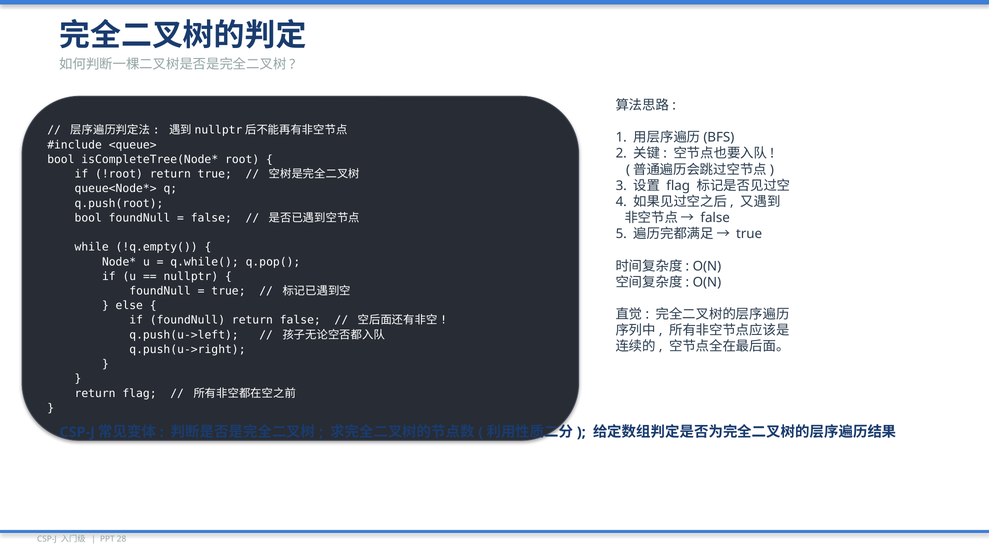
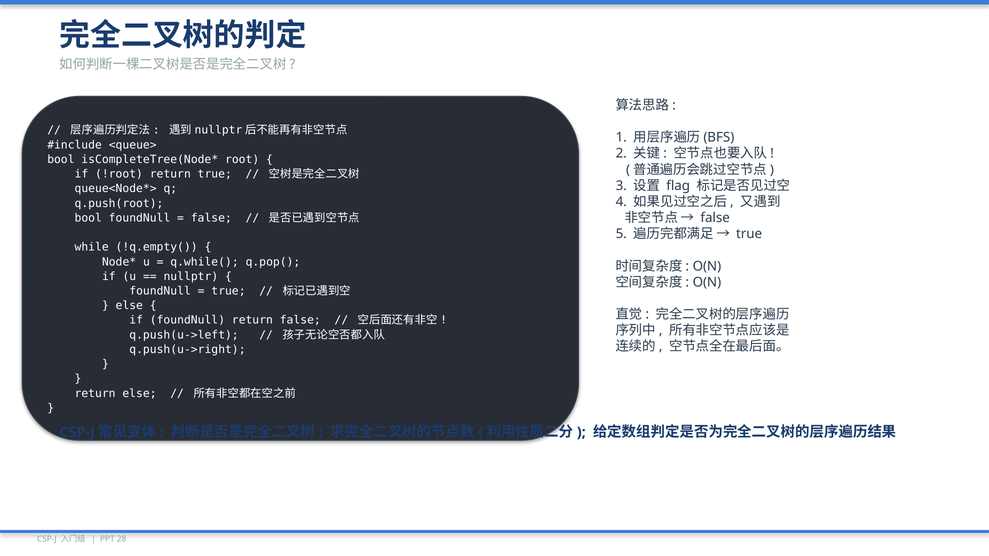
return flag: flag -> else
